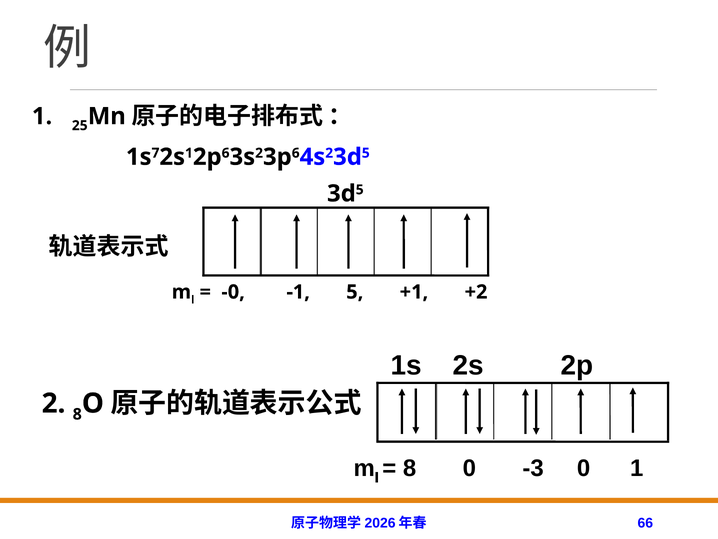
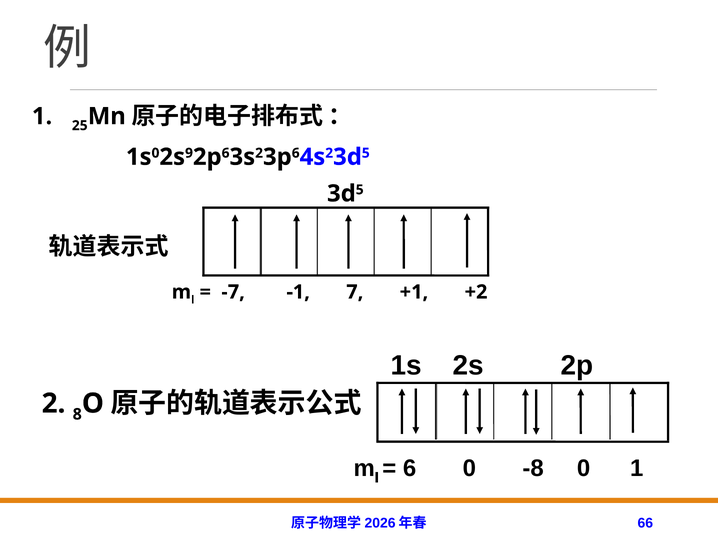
1s 7: 7 -> 0
2s 1: 1 -> 9
-0: -0 -> -7
-1 5: 5 -> 7
8 at (410, 468): 8 -> 6
-3: -3 -> -8
